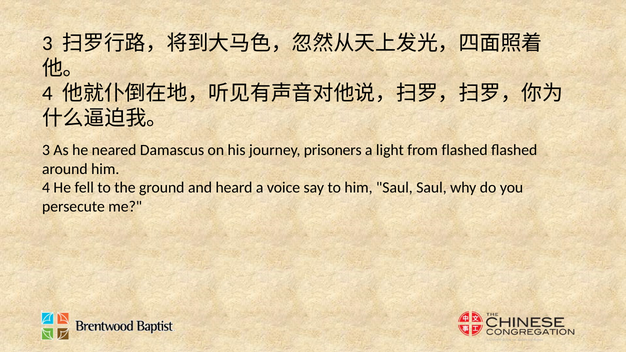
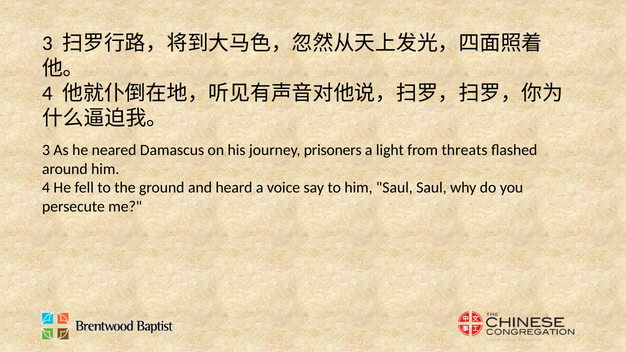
from flashed: flashed -> threats
